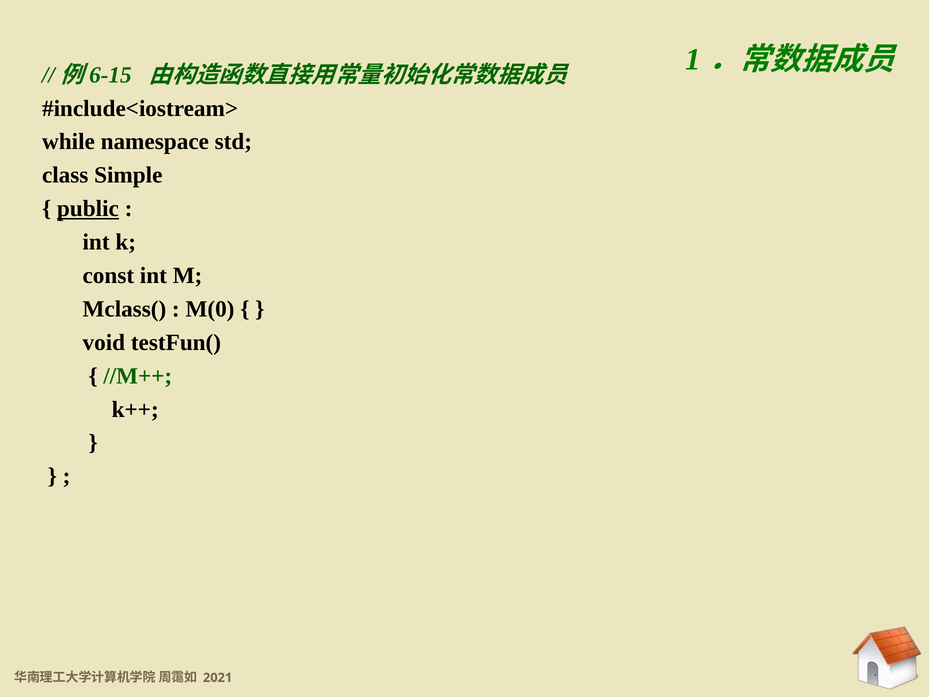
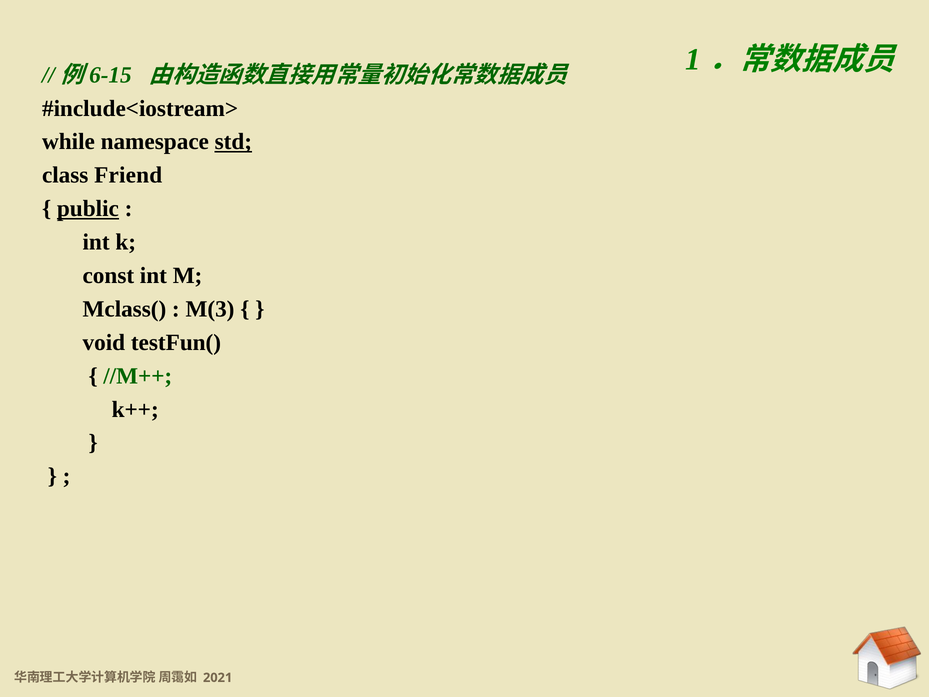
std underline: none -> present
Simple: Simple -> Friend
M(0: M(0 -> M(3
